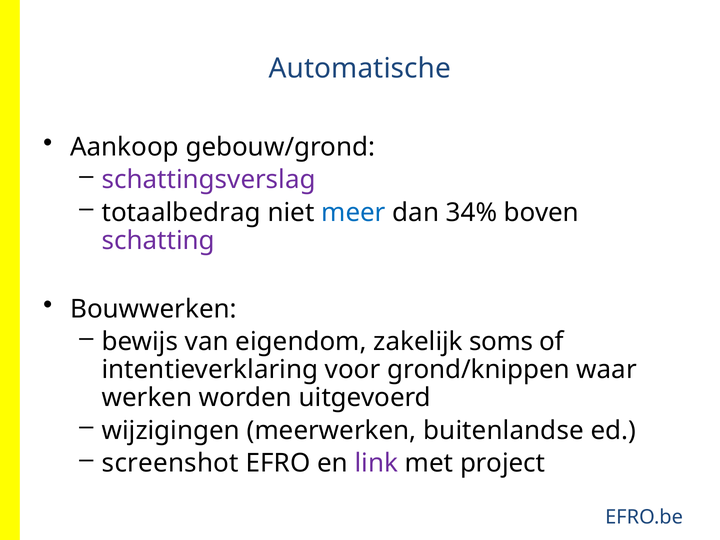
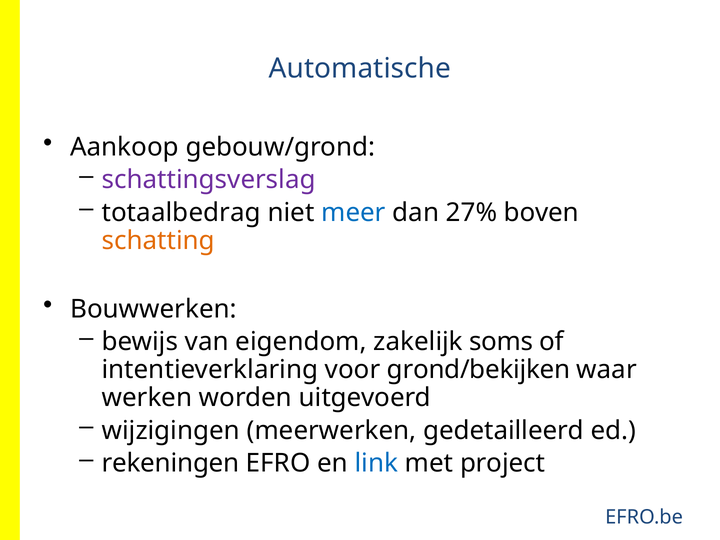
34%: 34% -> 27%
schatting colour: purple -> orange
grond/knippen: grond/knippen -> grond/bekijken
buitenlandse: buitenlandse -> gedetailleerd
screenshot: screenshot -> rekeningen
link colour: purple -> blue
